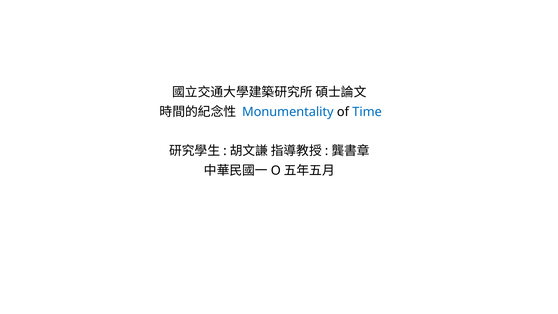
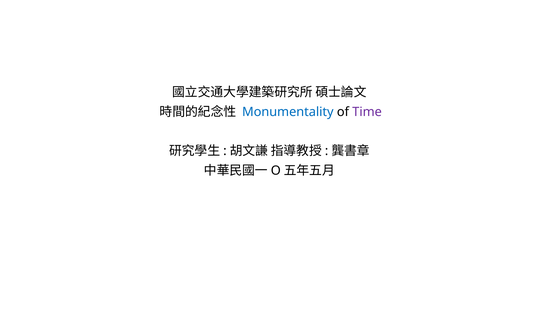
Time colour: blue -> purple
